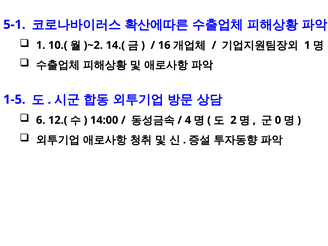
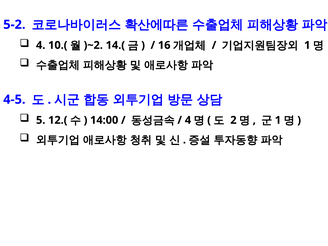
5-1: 5-1 -> 5-2
1 at (41, 45): 1 -> 4
1-5: 1-5 -> 4-5
6: 6 -> 5
0 at (278, 120): 0 -> 1
